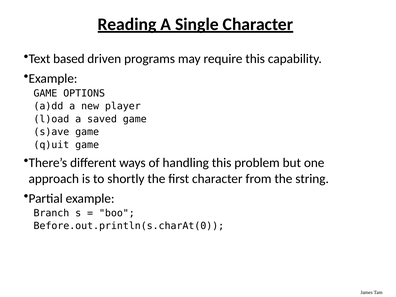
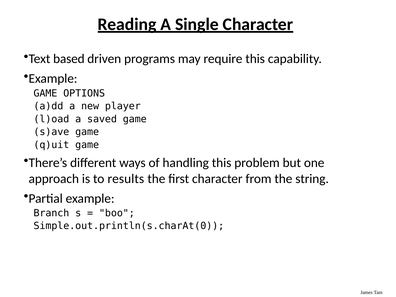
shortly: shortly -> results
Before.out.println(s.charAt(0: Before.out.println(s.charAt(0 -> Simple.out.println(s.charAt(0
